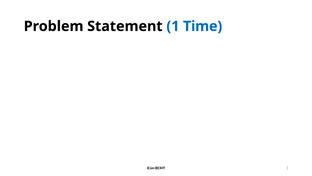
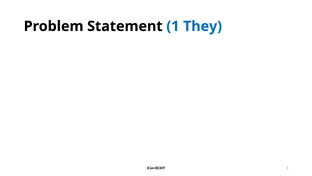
Time: Time -> They
